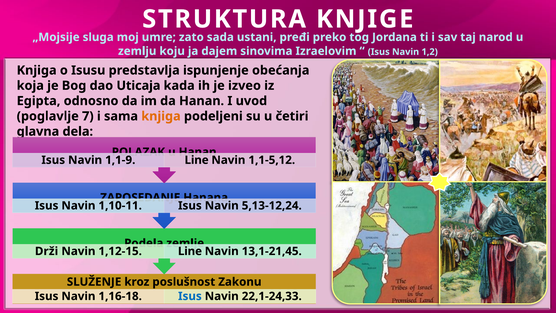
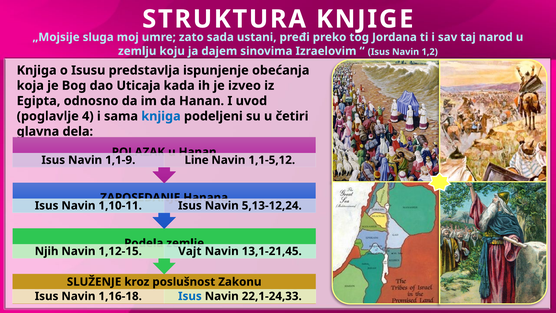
7: 7 -> 4
knjiga at (161, 116) colour: orange -> blue
Drži: Drži -> Njih
Line at (190, 251): Line -> Vajt
